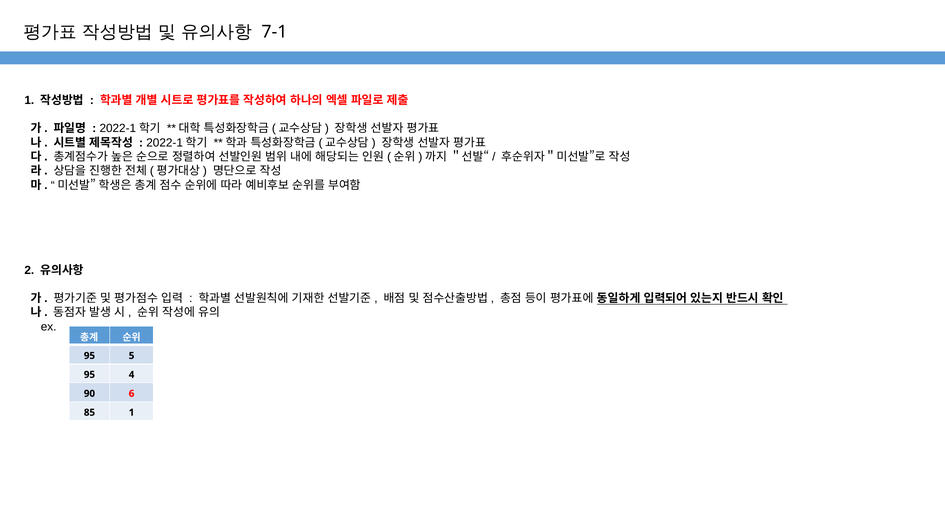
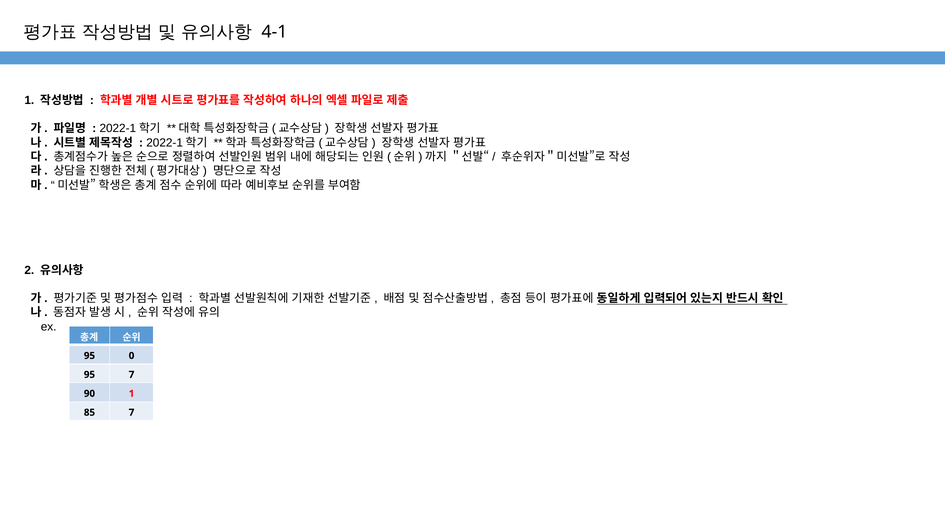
7-1: 7-1 -> 4-1
5: 5 -> 0
95 4: 4 -> 7
90 6: 6 -> 1
85 1: 1 -> 7
